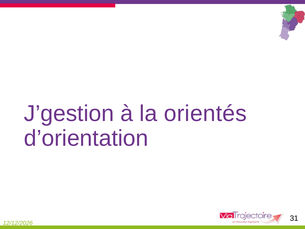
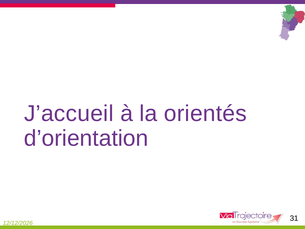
J’gestion: J’gestion -> J’accueil
